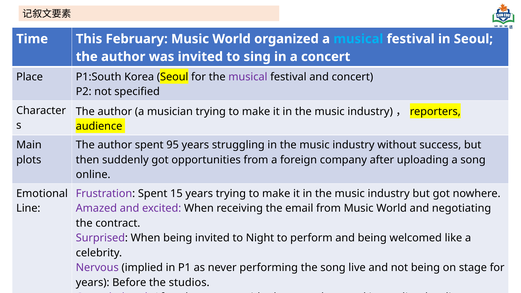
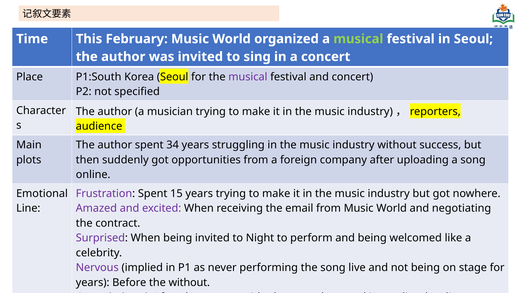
musical at (358, 39) colour: light blue -> light green
95: 95 -> 34
the studios: studios -> without
